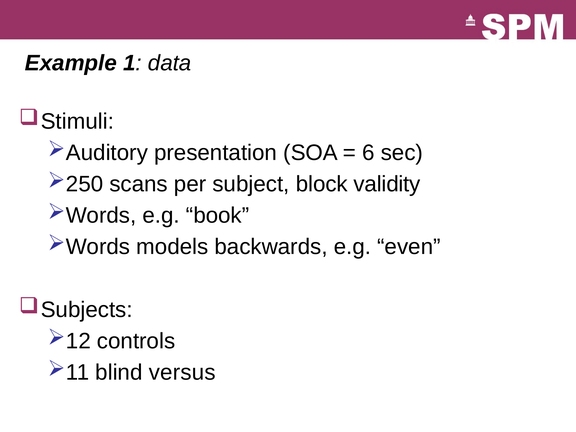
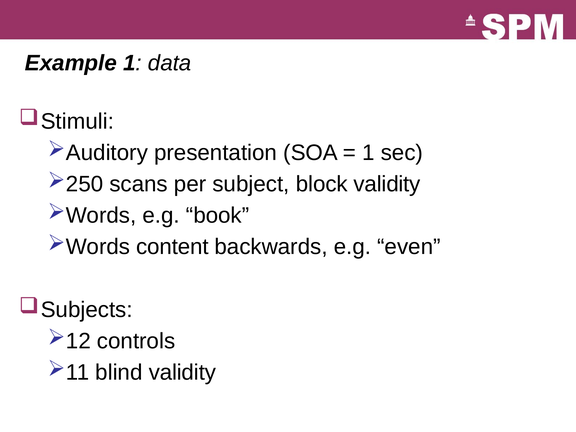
6 at (368, 153): 6 -> 1
models: models -> content
blind versus: versus -> validity
